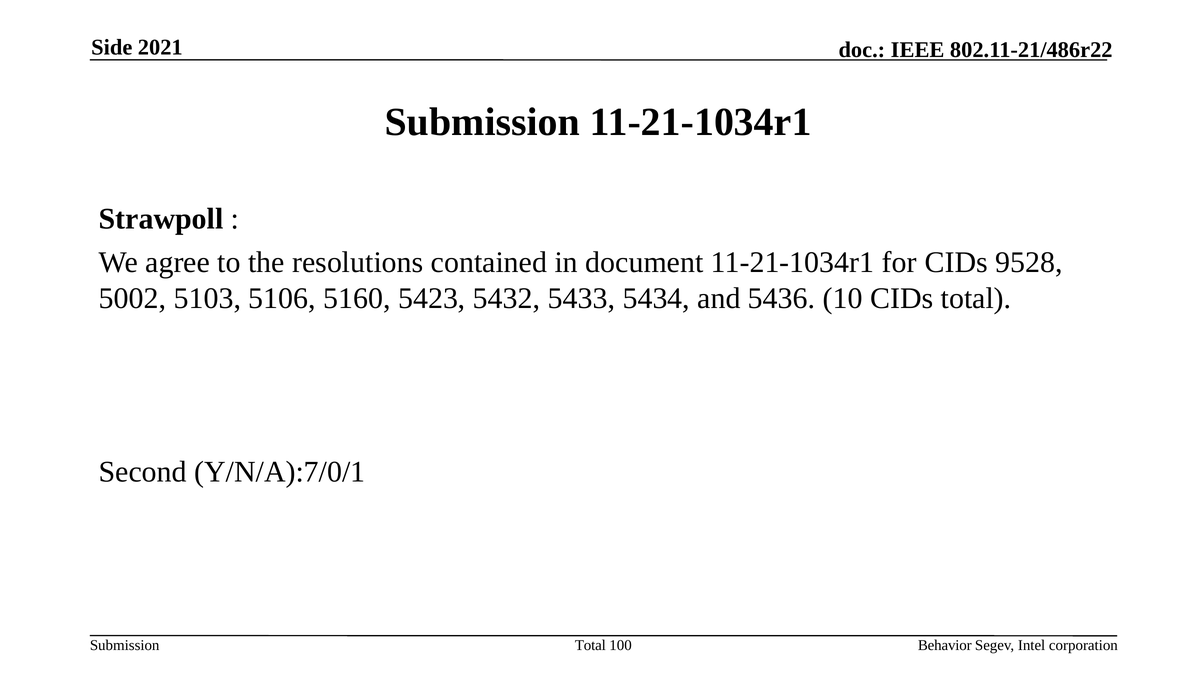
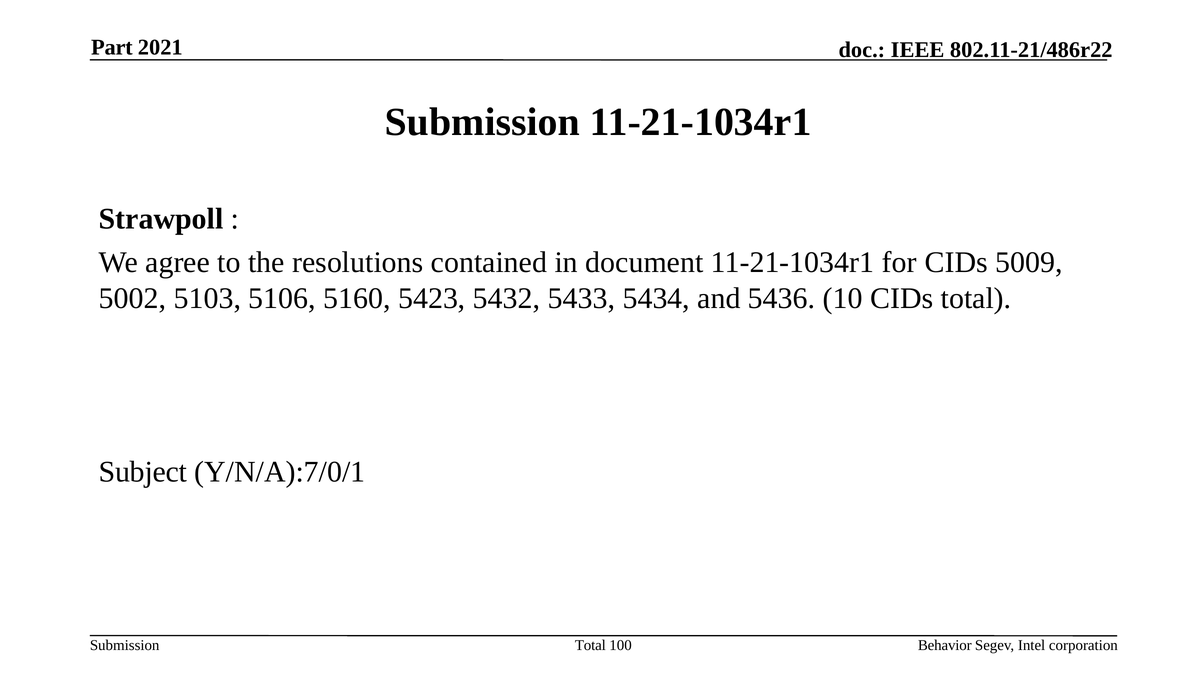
Side: Side -> Part
9528: 9528 -> 5009
Second: Second -> Subject
